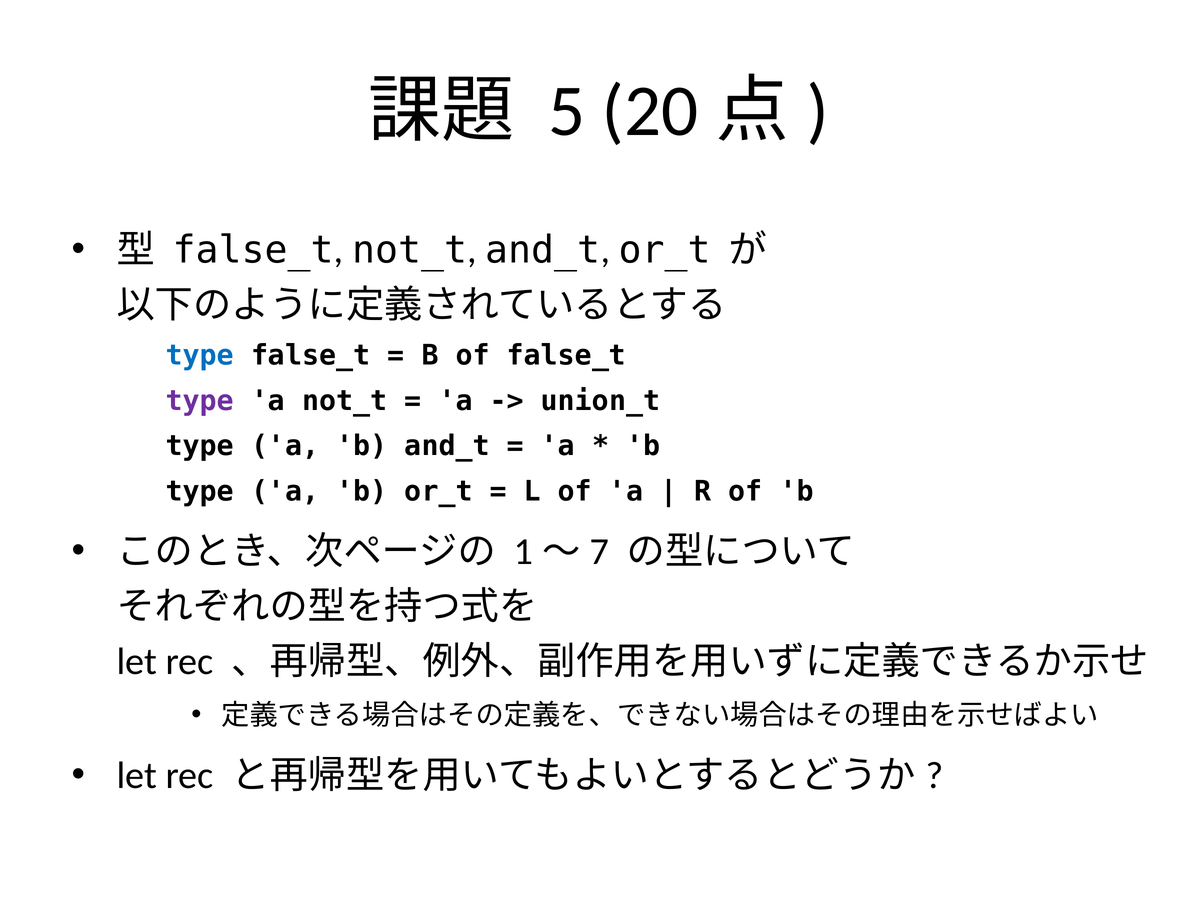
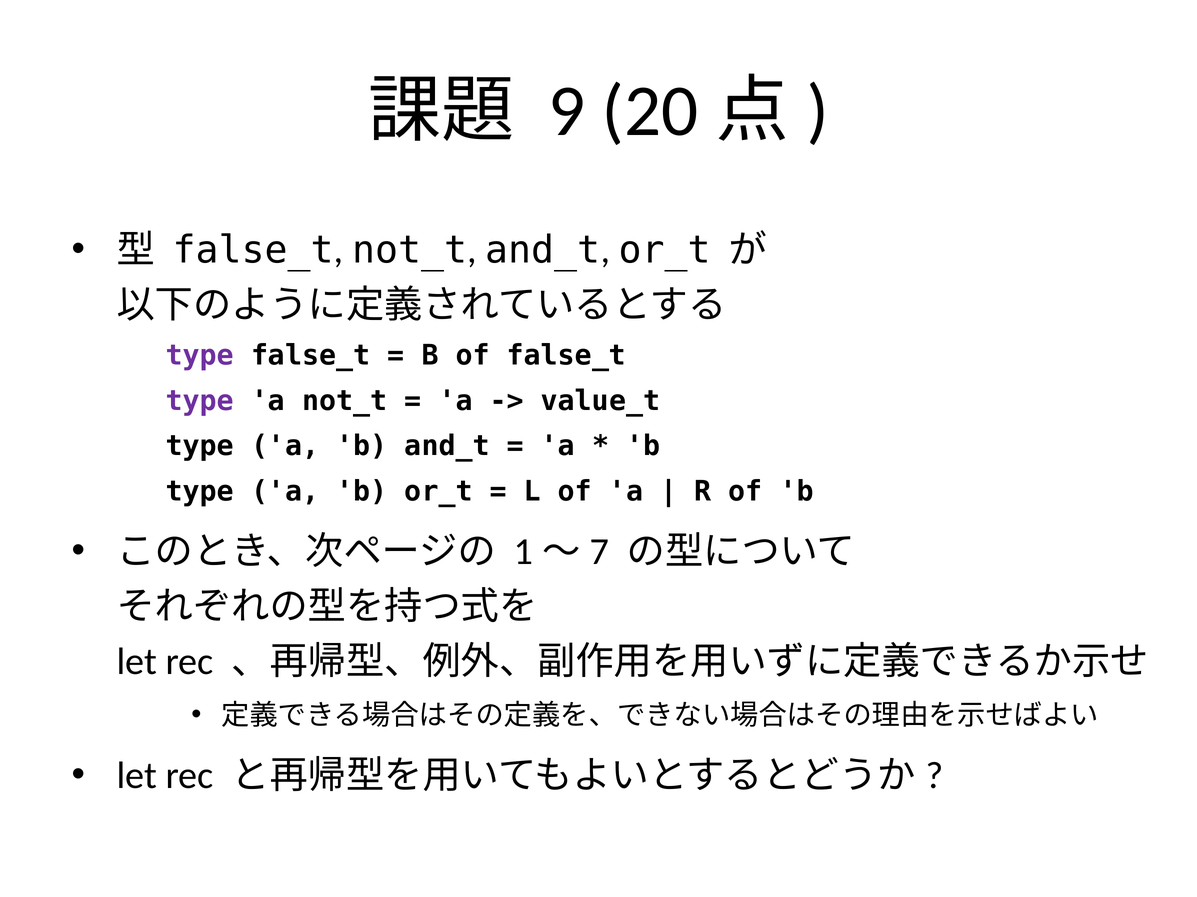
5: 5 -> 9
type at (200, 356) colour: blue -> purple
union_t: union_t -> value_t
